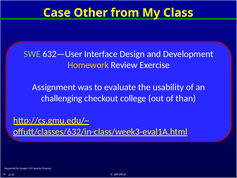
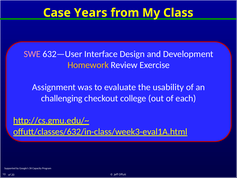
Other: Other -> Years
SWE colour: light green -> pink
than: than -> each
